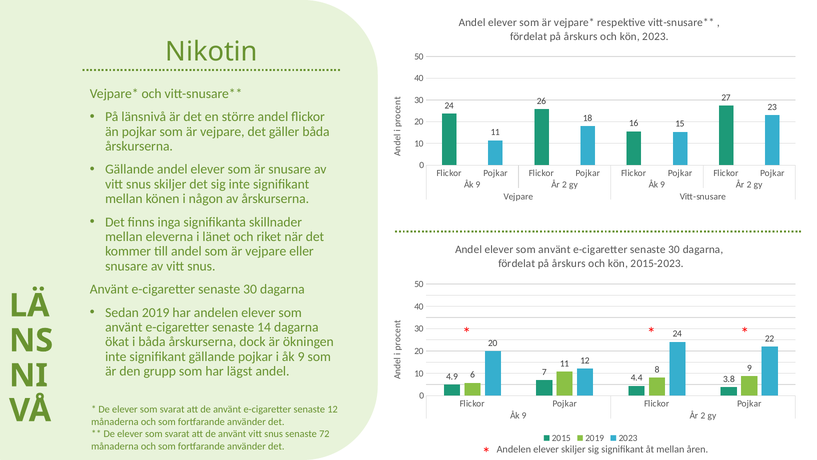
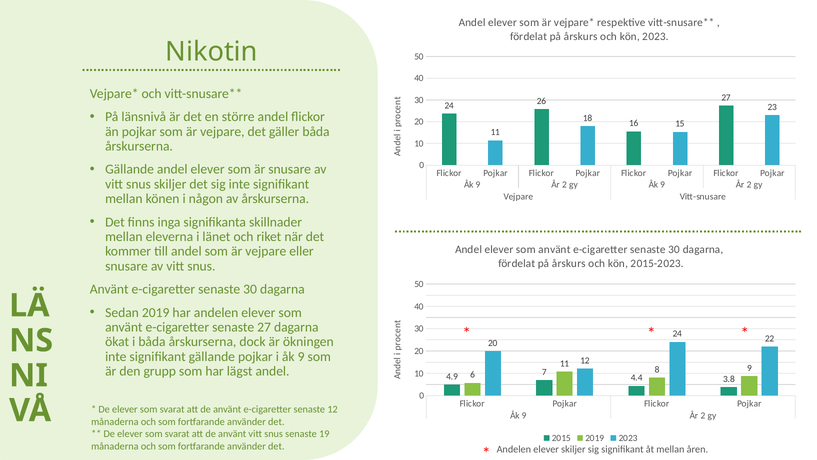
senaste 14: 14 -> 27
72: 72 -> 19
